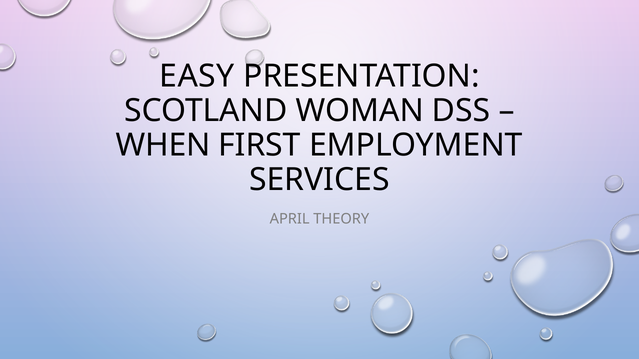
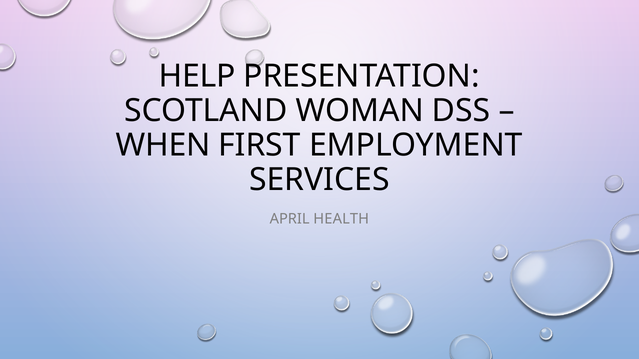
EASY: EASY -> HELP
THEORY: THEORY -> HEALTH
